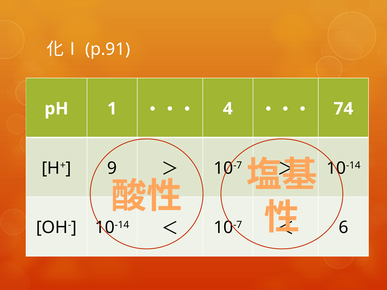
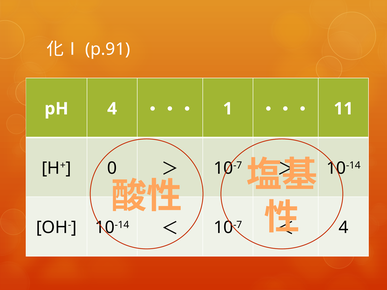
pH 1: 1 -> 4
4: 4 -> 1
74: 74 -> 11
9: 9 -> 0
6 at (343, 228): 6 -> 4
